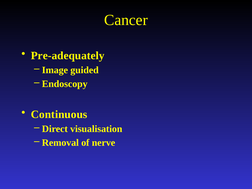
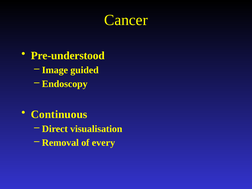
Pre-adequately: Pre-adequately -> Pre-understood
nerve: nerve -> every
